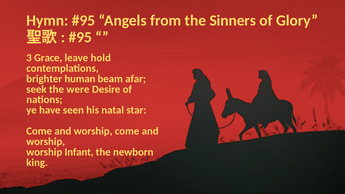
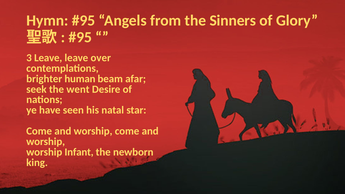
3 Grace: Grace -> Leave
hold: hold -> over
were: were -> went
